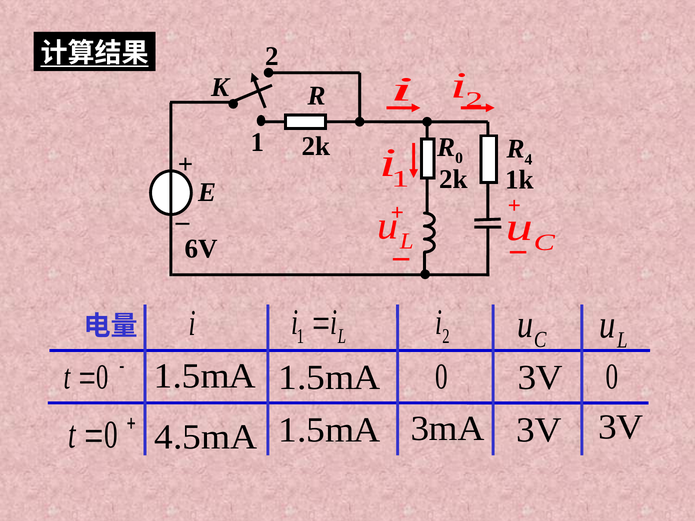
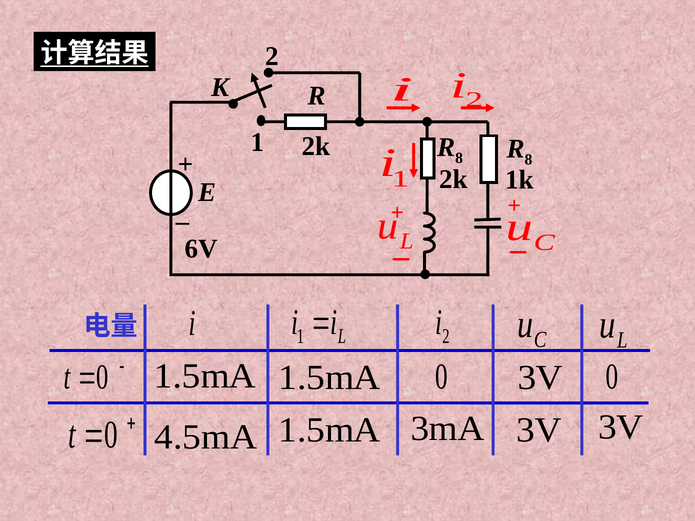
0 at (459, 158): 0 -> 8
4 at (528, 160): 4 -> 8
